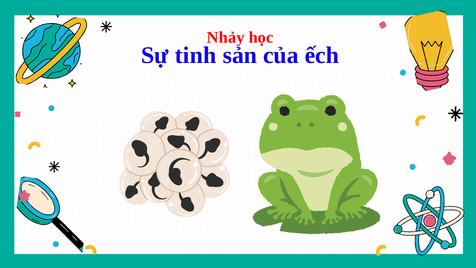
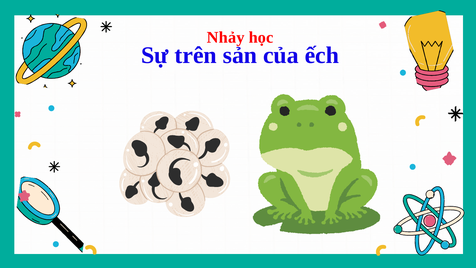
tinh: tinh -> trên
